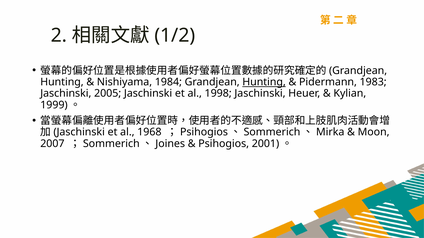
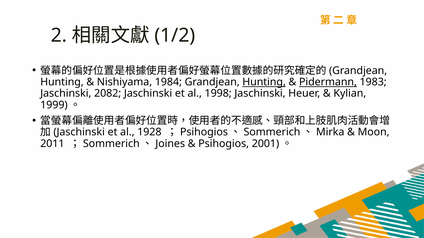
Pidermann underline: none -> present
2005: 2005 -> 2082
1968: 1968 -> 1928
2007: 2007 -> 2011
